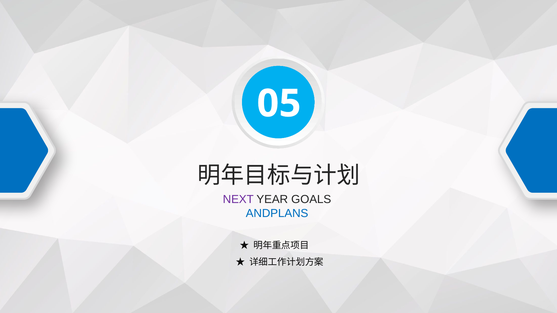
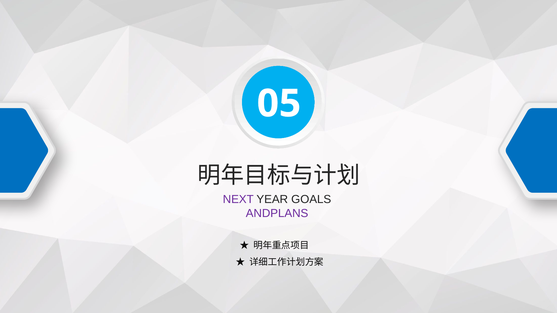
ANDPLANS colour: blue -> purple
